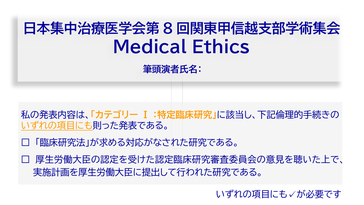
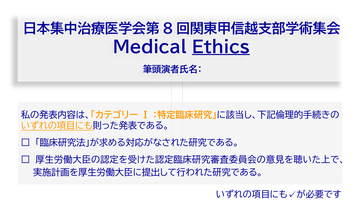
Ethics underline: none -> present
